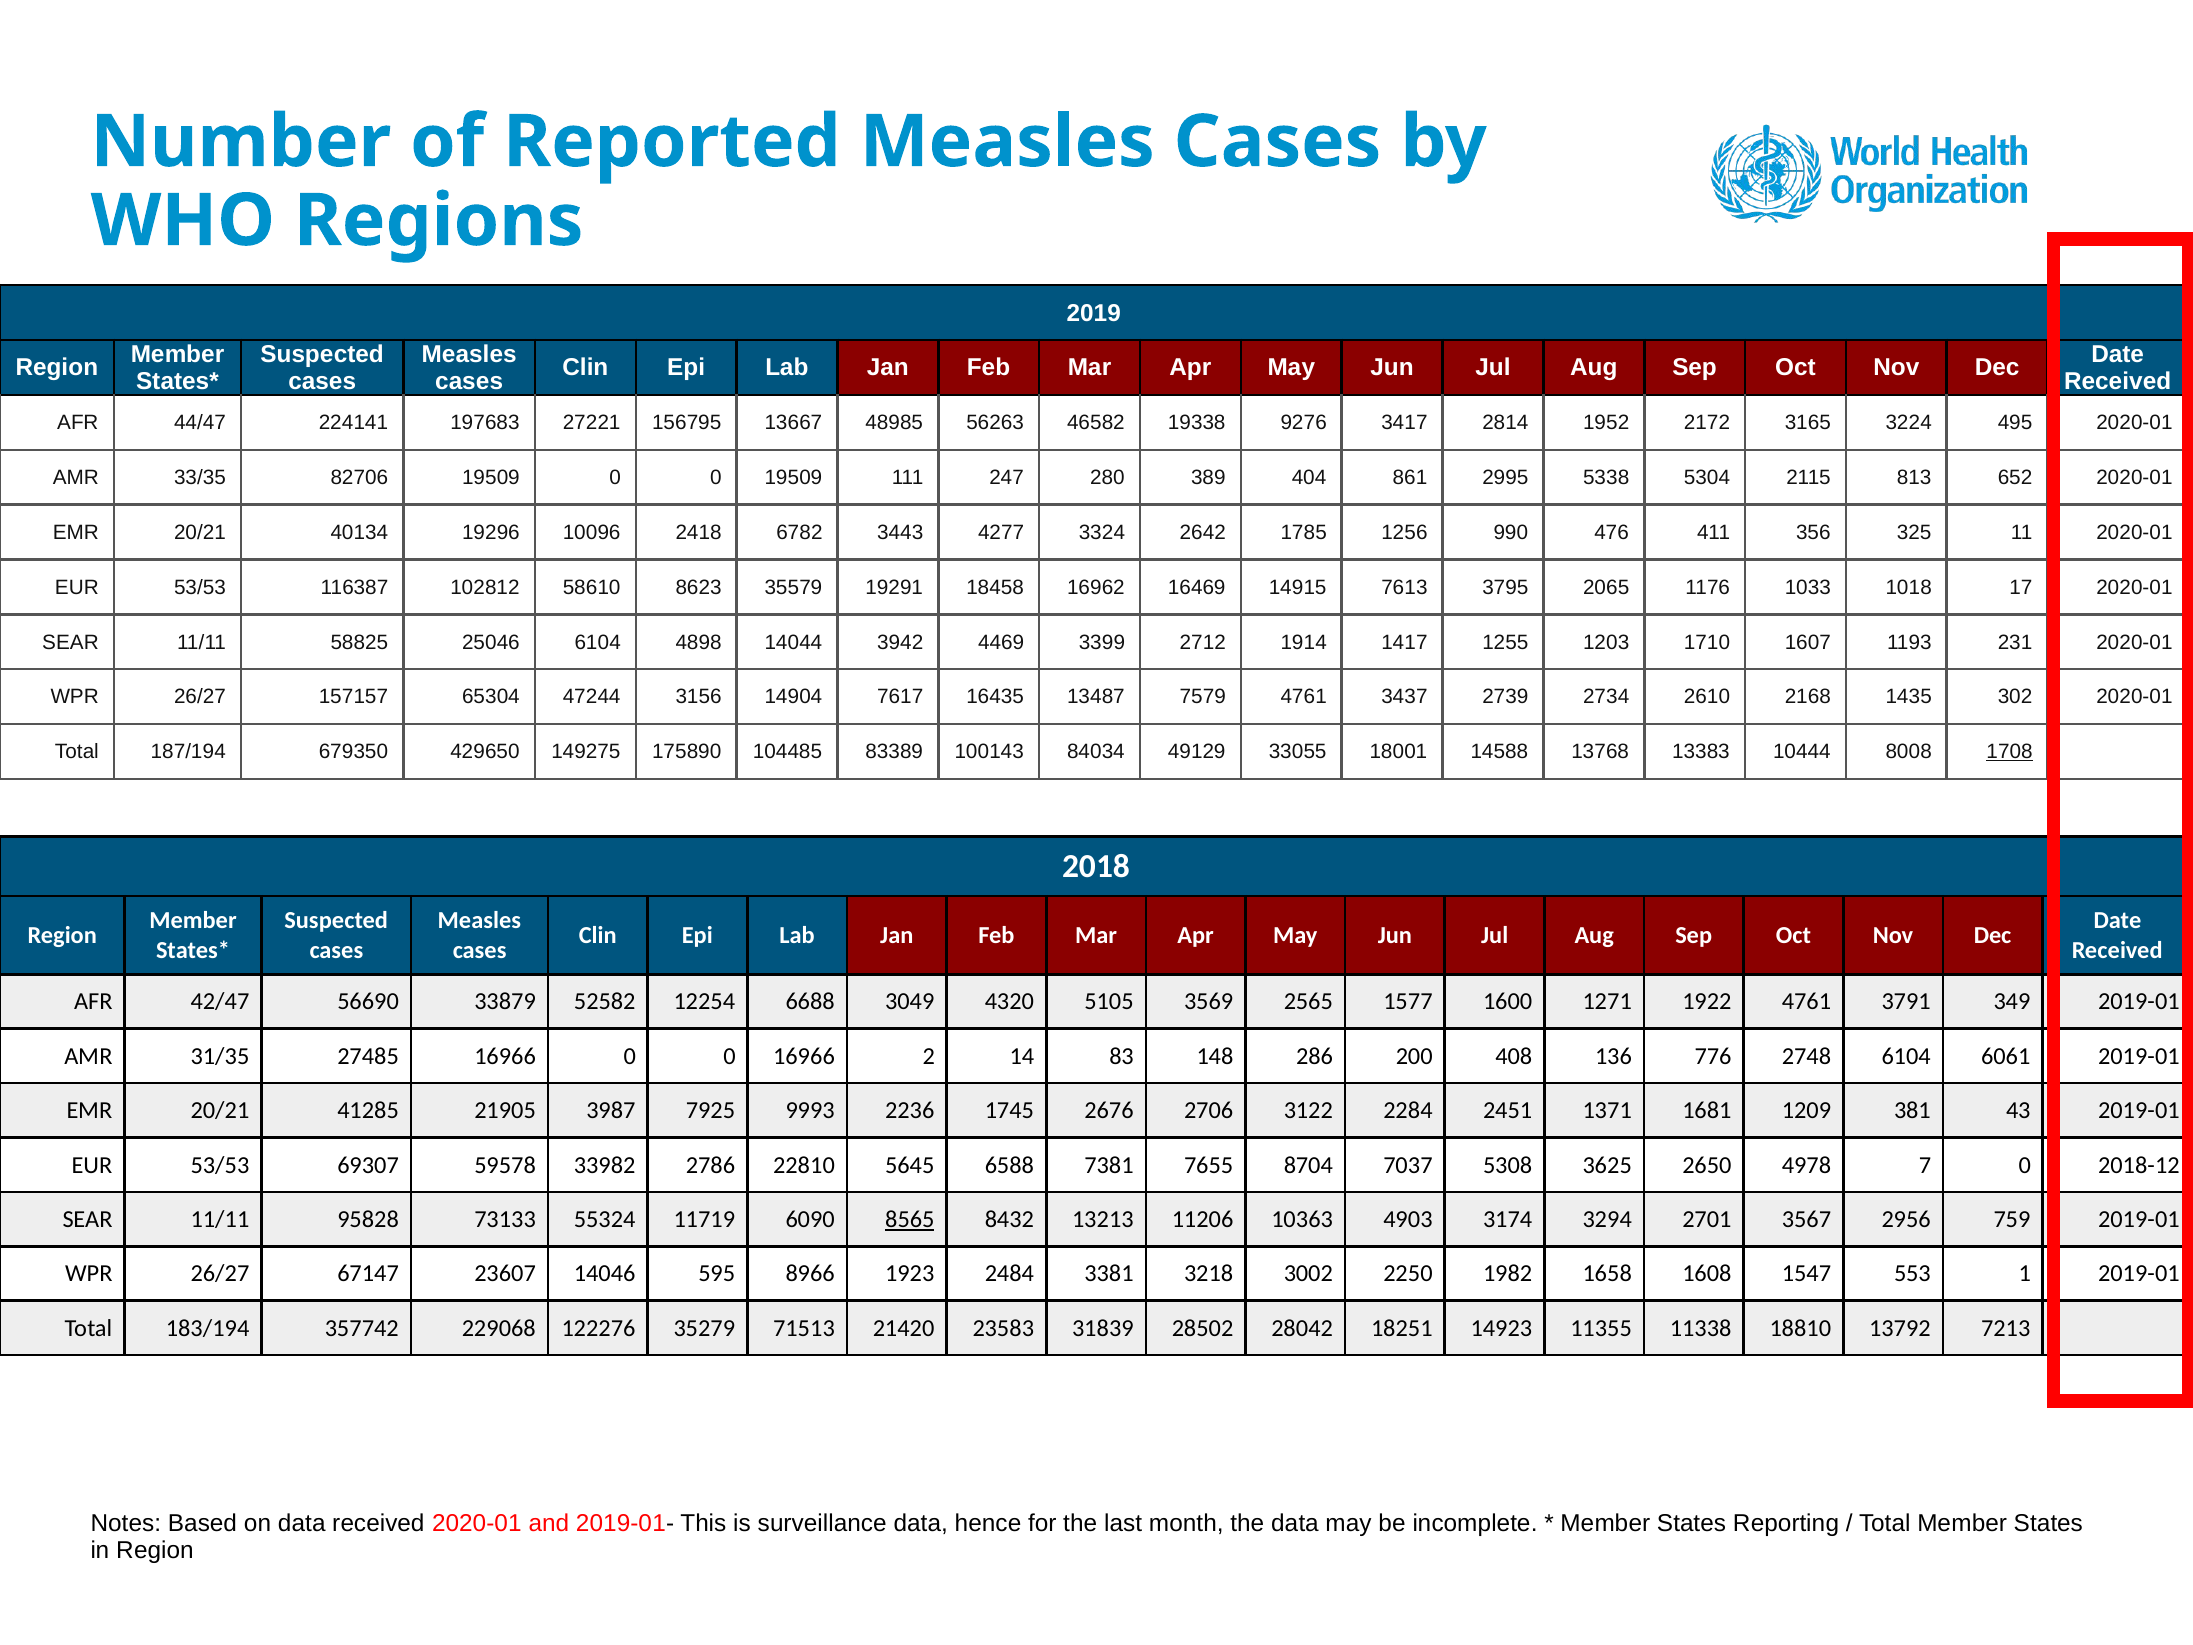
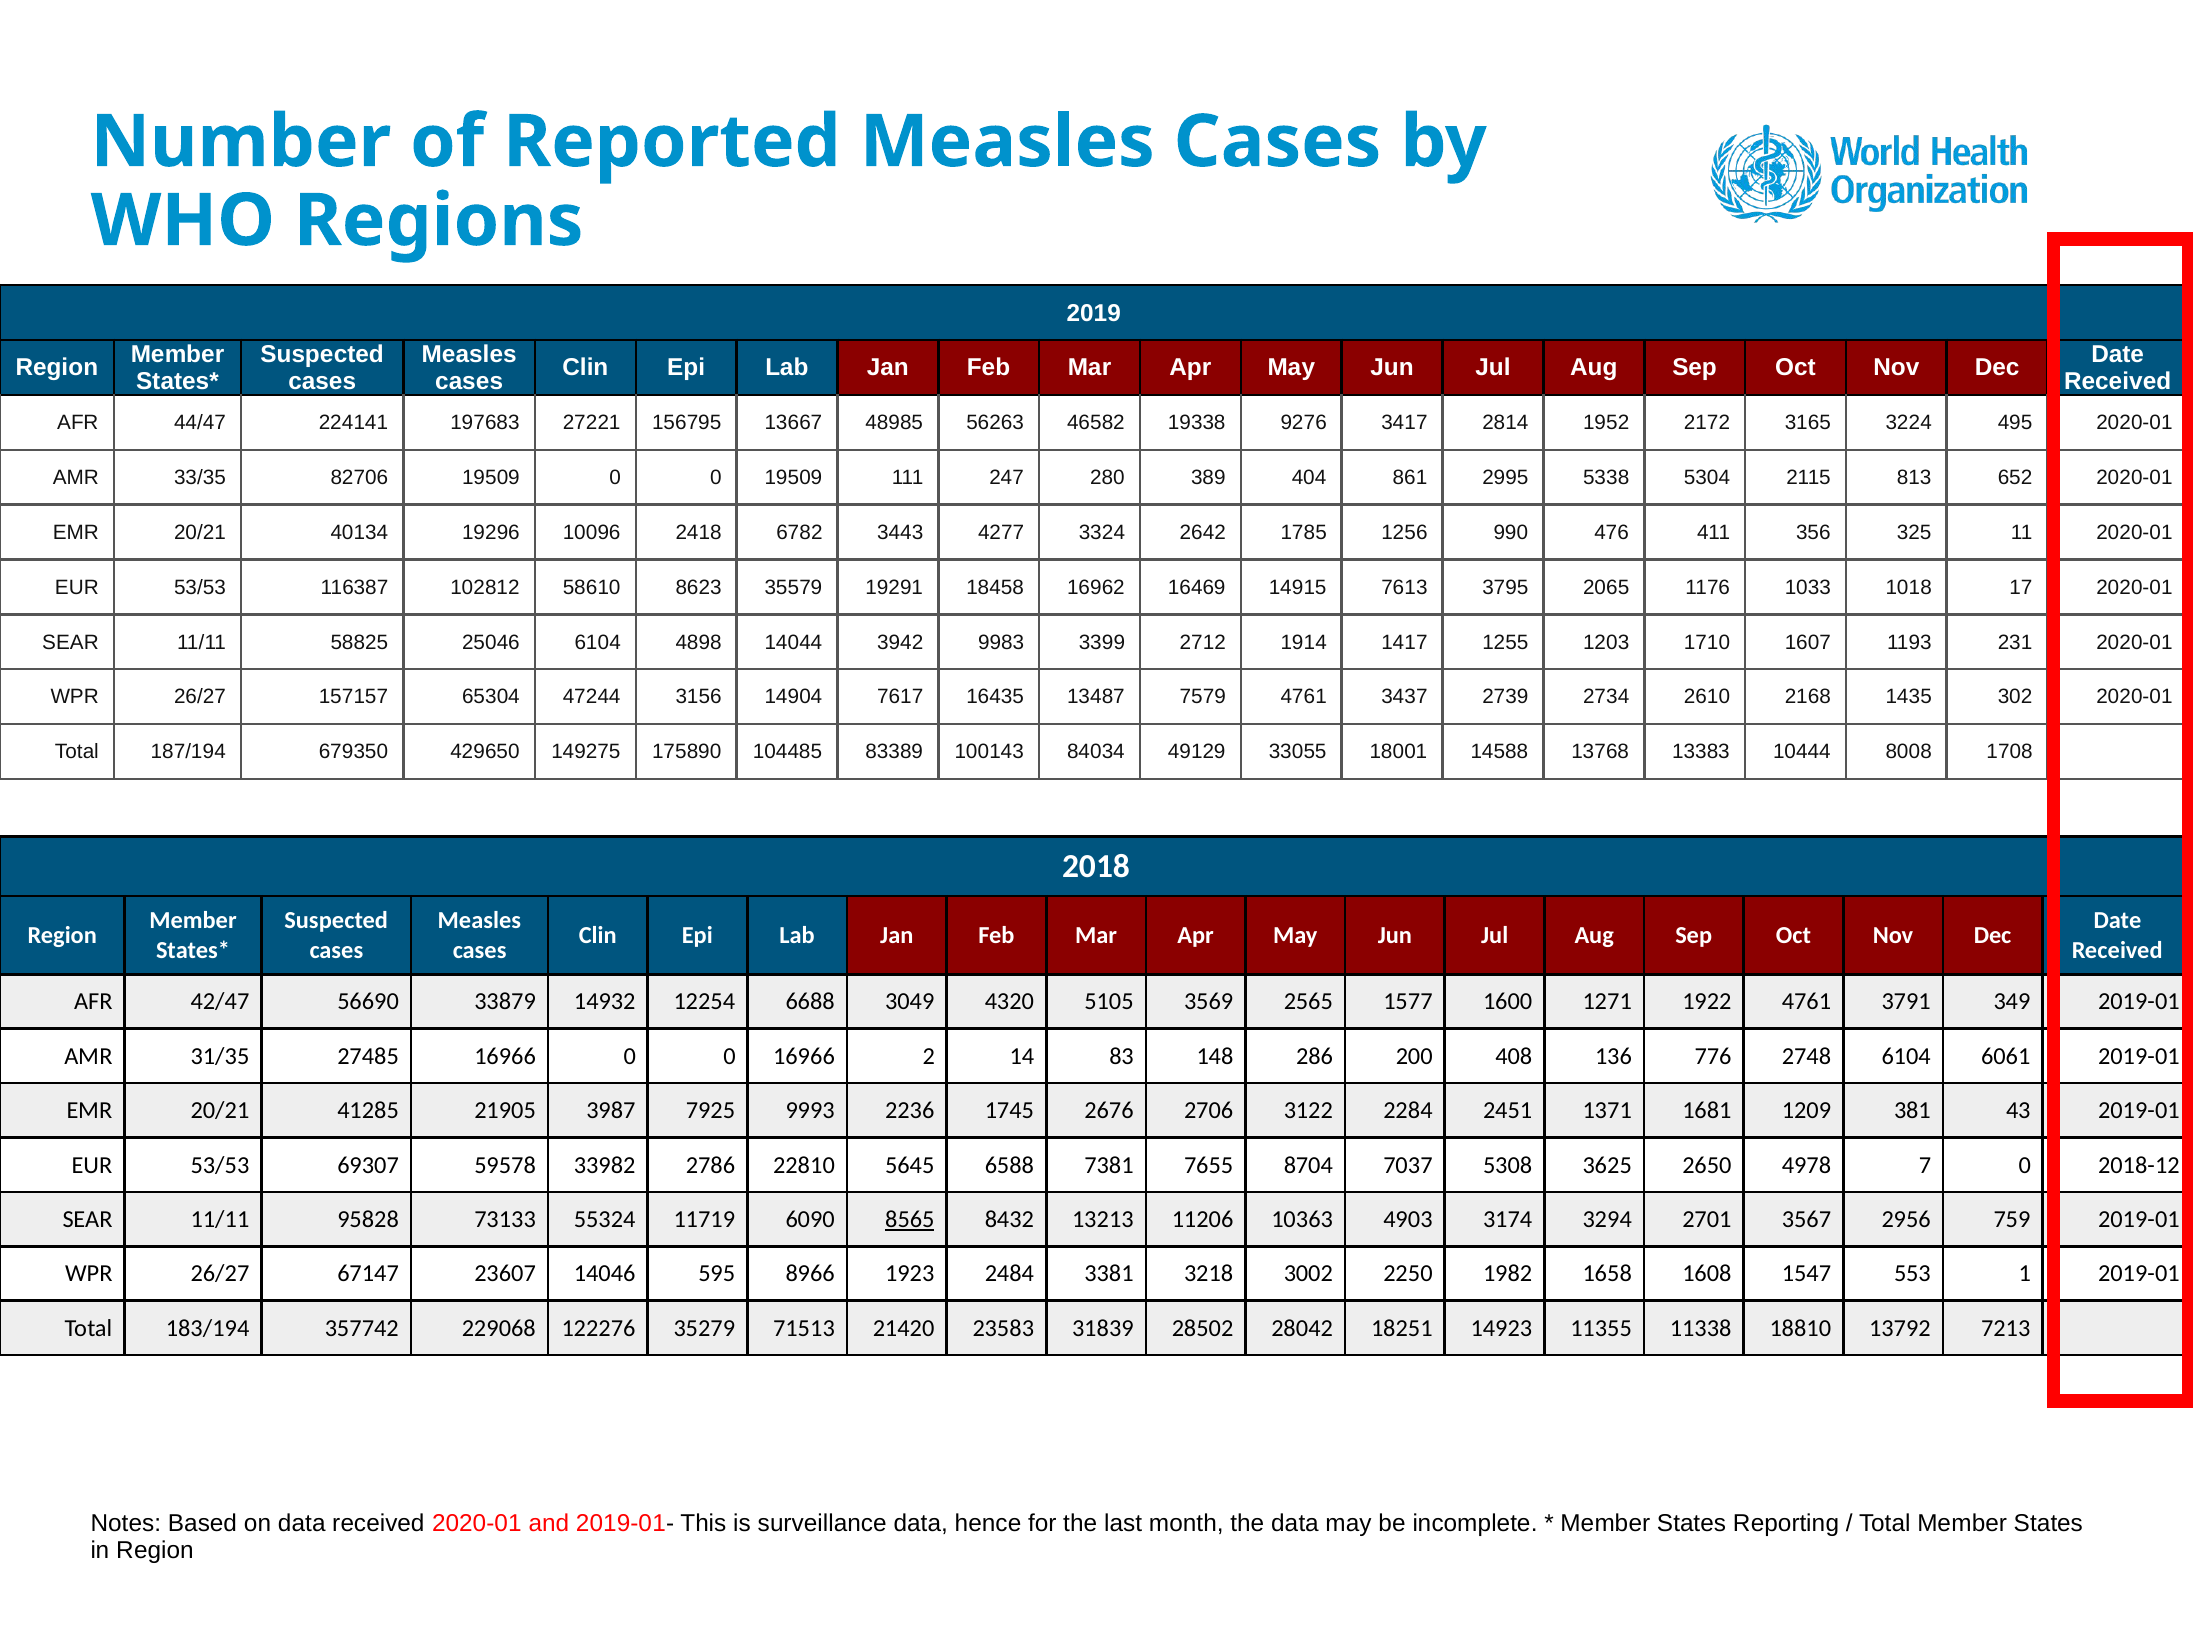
4469: 4469 -> 9983
1708 underline: present -> none
52582: 52582 -> 14932
